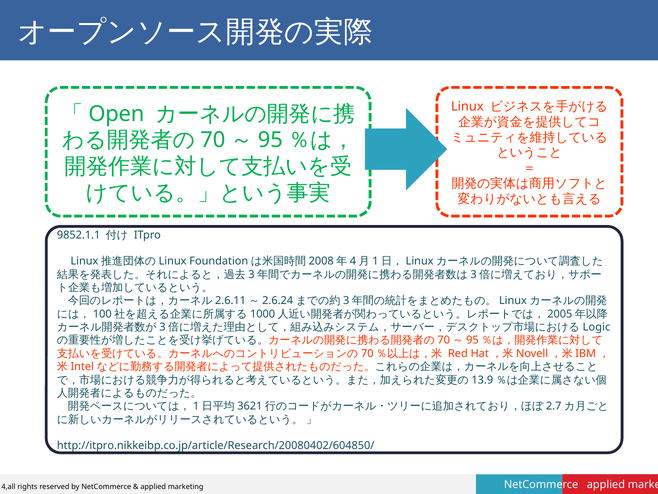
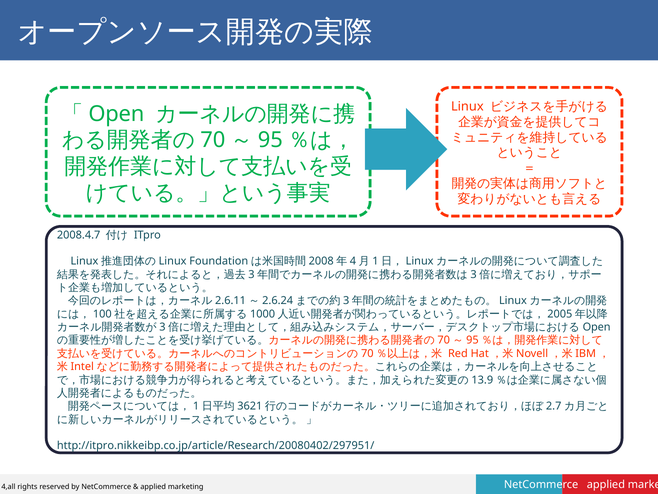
9852.1.1: 9852.1.1 -> 2008.4.7
Logic at (596, 327): Logic -> Open
http://itpro.nikkeibp.co.jp/article/Research/20080402/604850/: http://itpro.nikkeibp.co.jp/article/Research/20080402/604850/ -> http://itpro.nikkeibp.co.jp/article/Research/20080402/297951/
